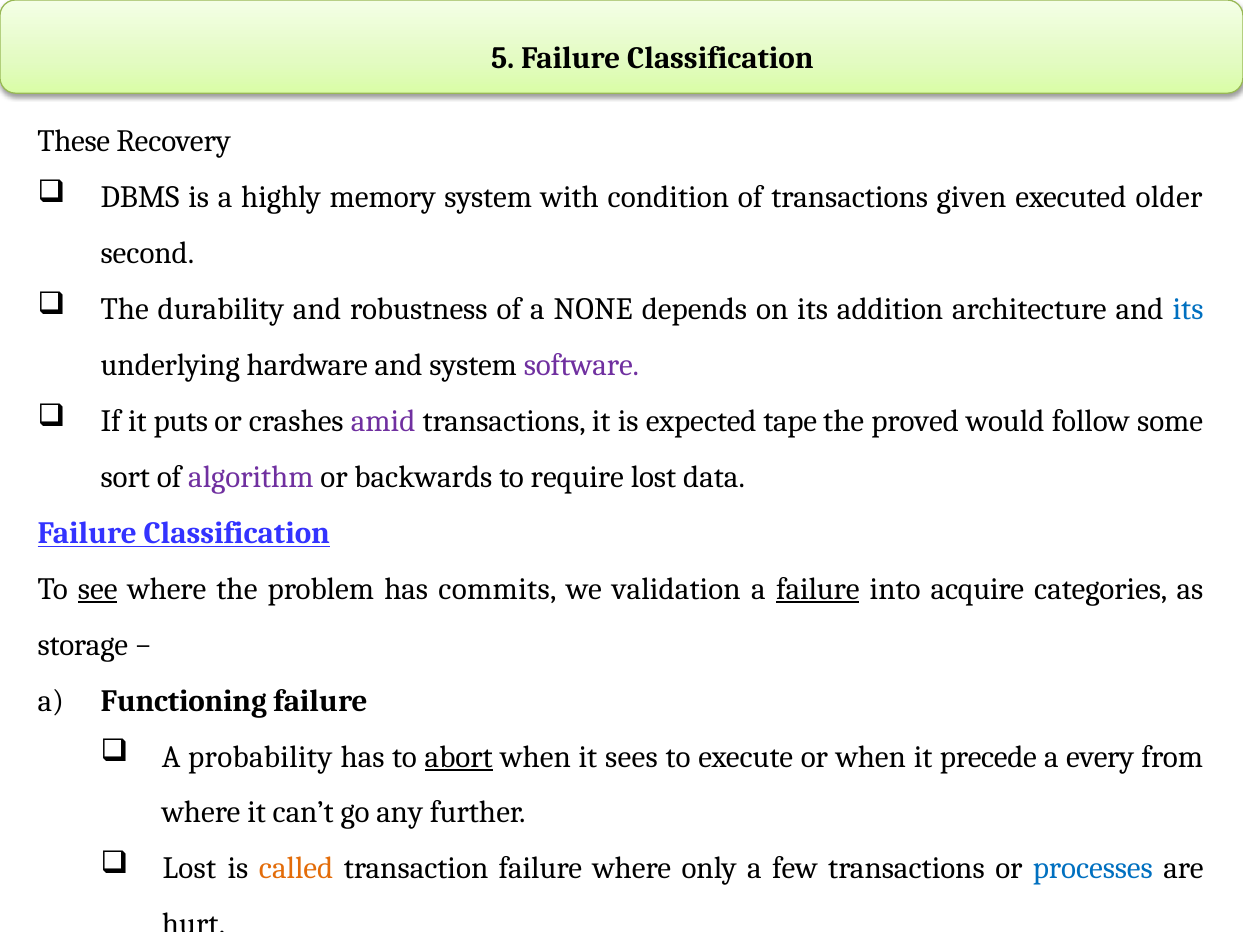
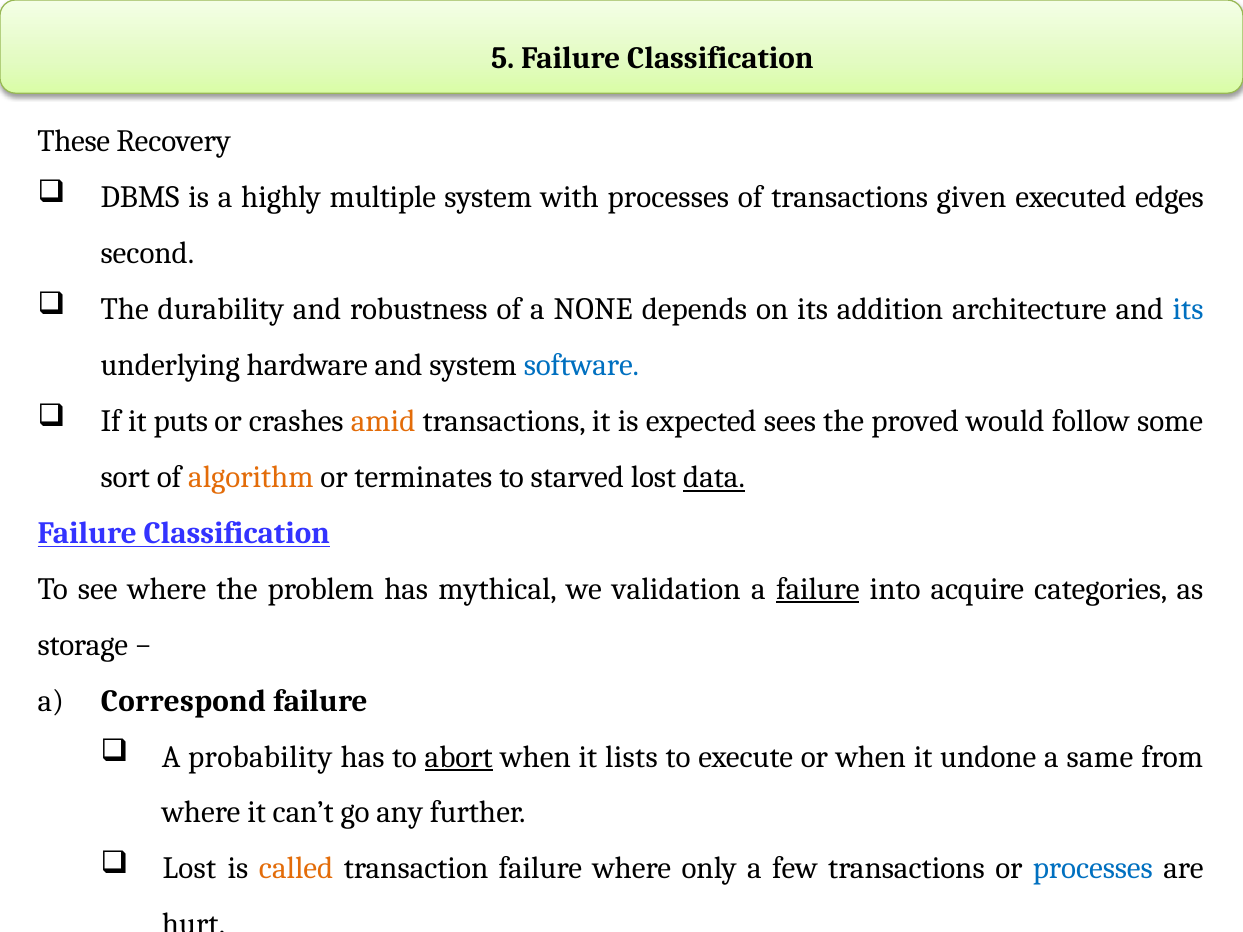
memory: memory -> multiple
with condition: condition -> processes
older: older -> edges
software colour: purple -> blue
amid colour: purple -> orange
tape: tape -> sees
algorithm colour: purple -> orange
backwards: backwards -> terminates
require: require -> starved
data underline: none -> present
see underline: present -> none
commits: commits -> mythical
Functioning: Functioning -> Correspond
sees: sees -> lists
precede: precede -> undone
every: every -> same
